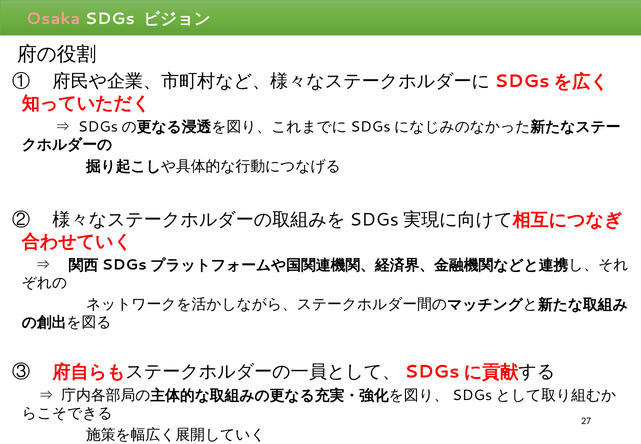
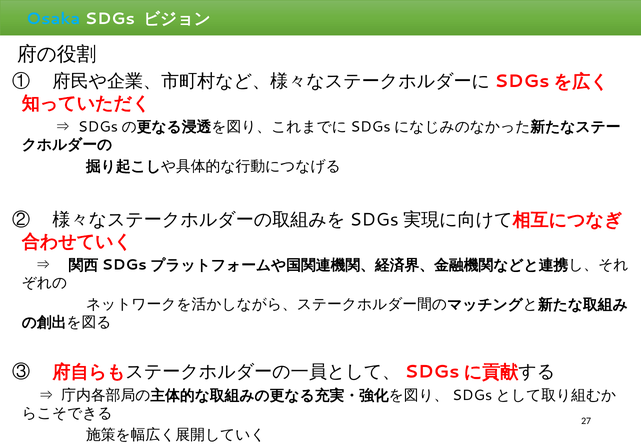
Osaka colour: pink -> light blue
